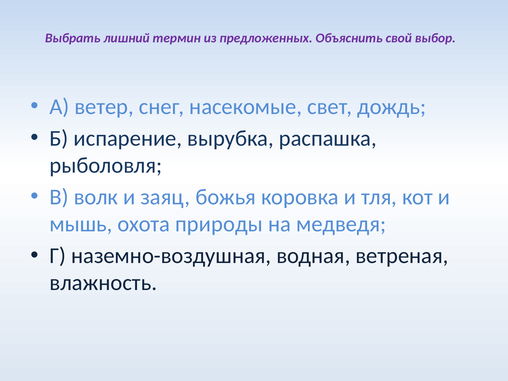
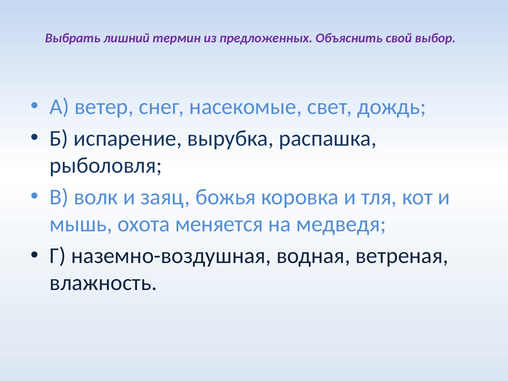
природы: природы -> меняется
